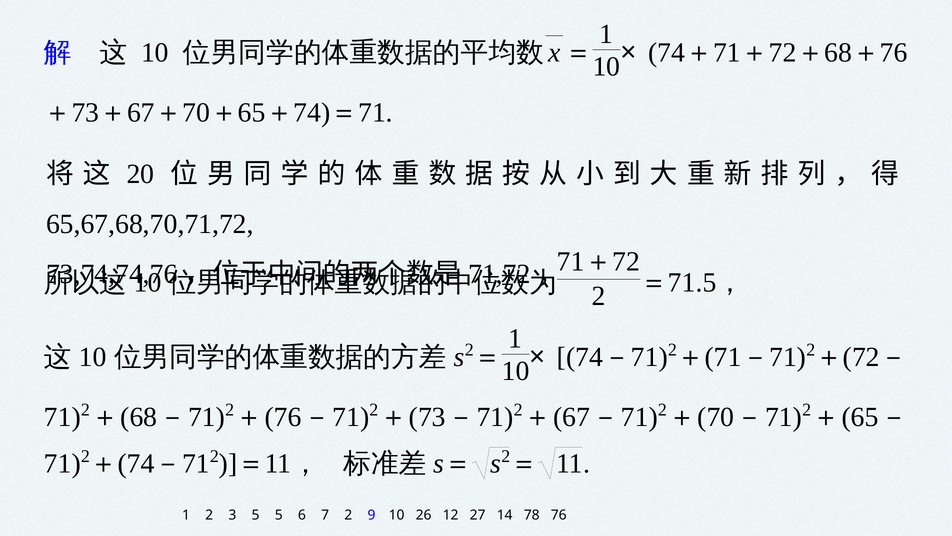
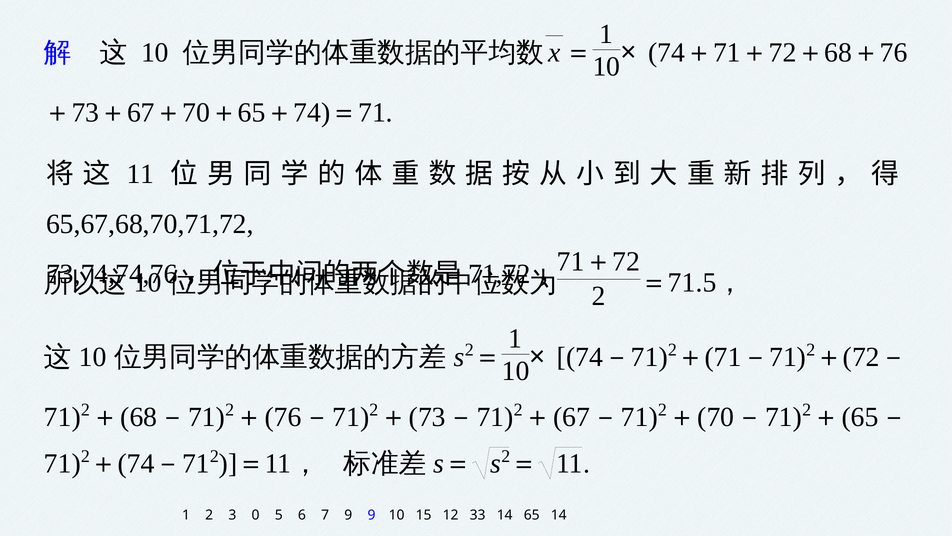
20 at (140, 174): 20 -> 11
3 5: 5 -> 0
7 2: 2 -> 9
26: 26 -> 15
27: 27 -> 33
14 78: 78 -> 65
6 76: 76 -> 14
